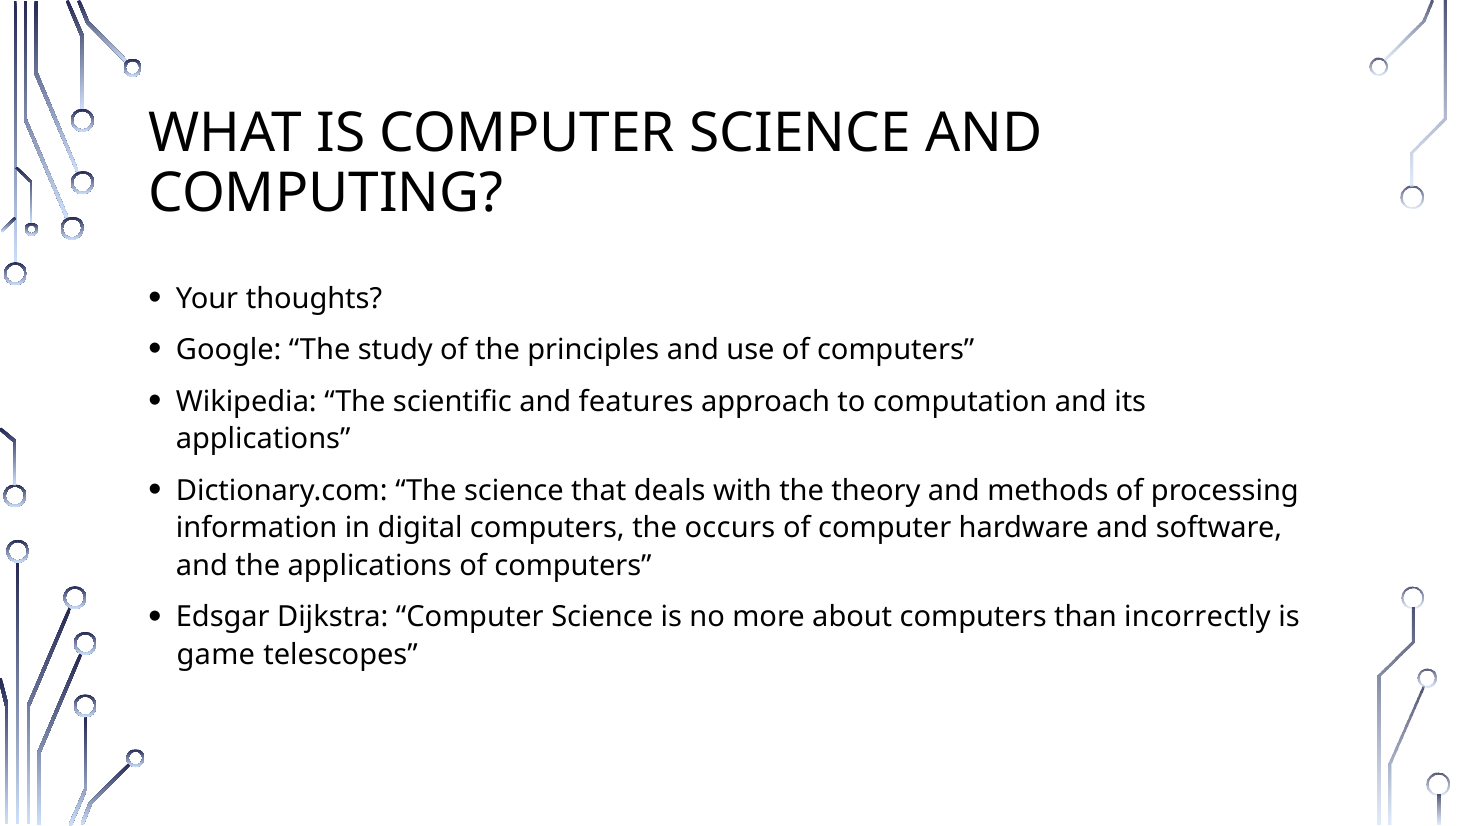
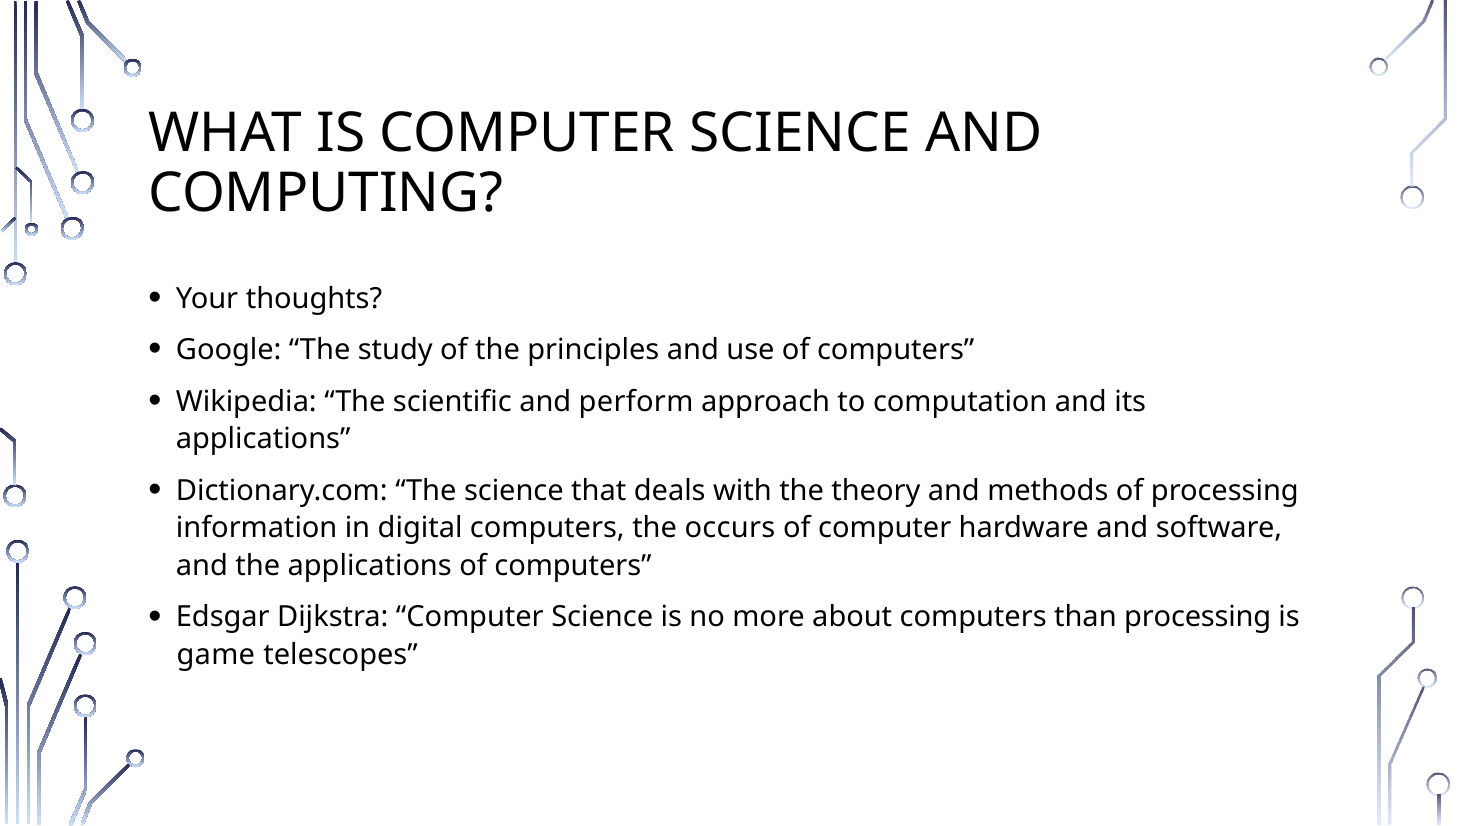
features: features -> perform
than incorrectly: incorrectly -> processing
